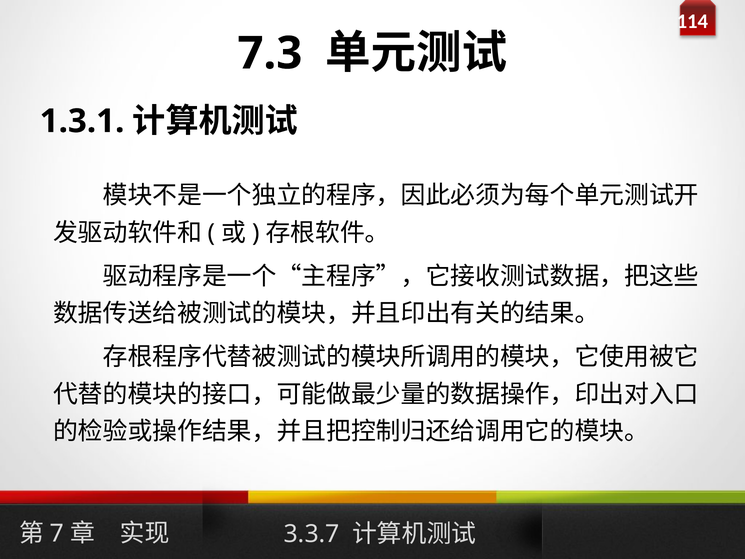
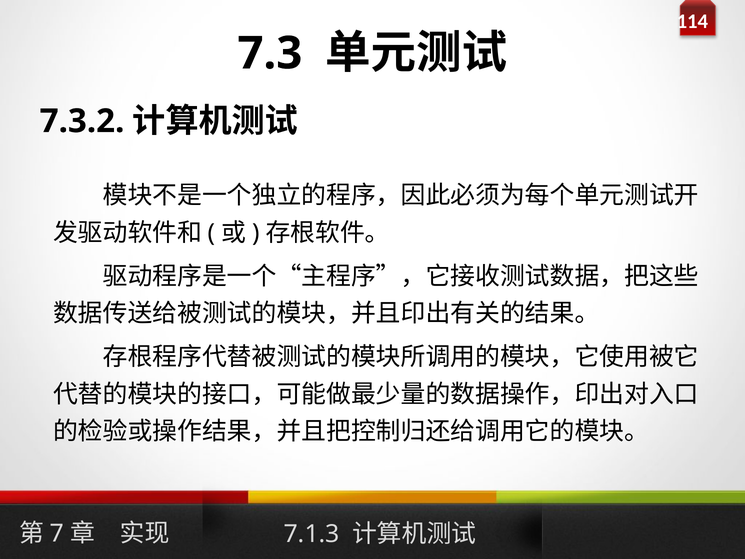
1.3.1: 1.3.1 -> 7.3.2
3.3.7: 3.3.7 -> 7.1.3
